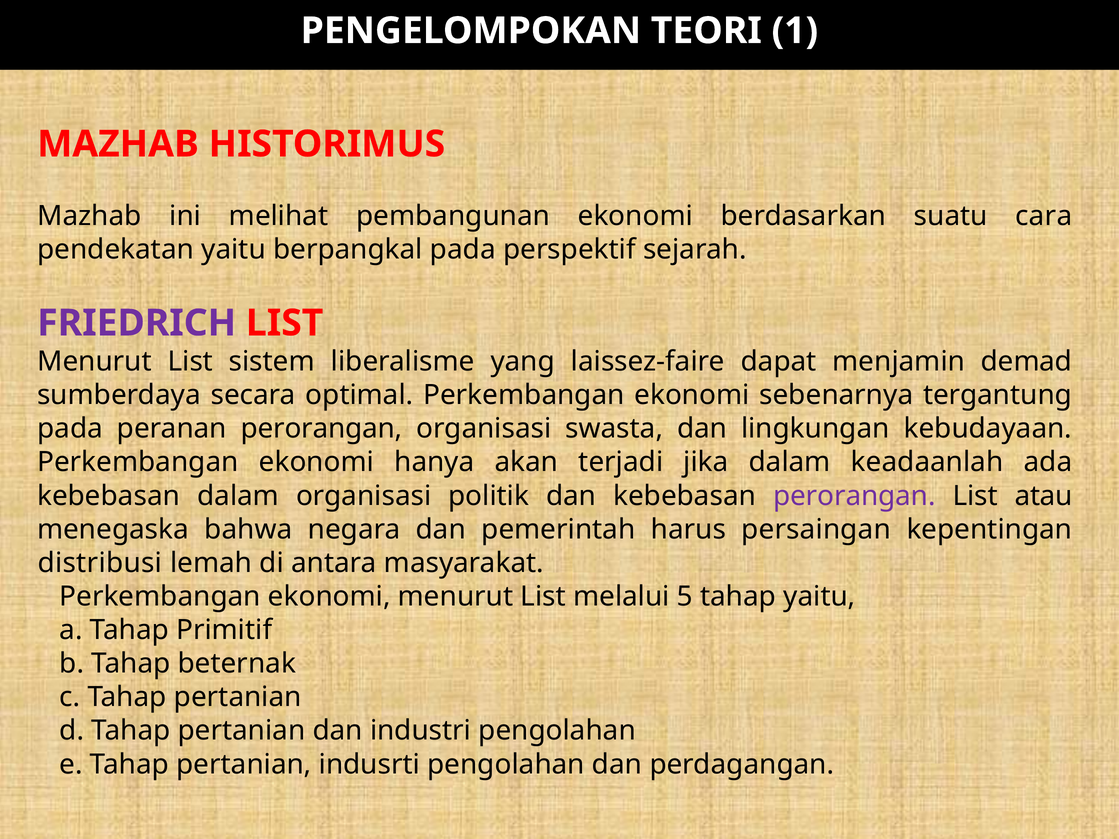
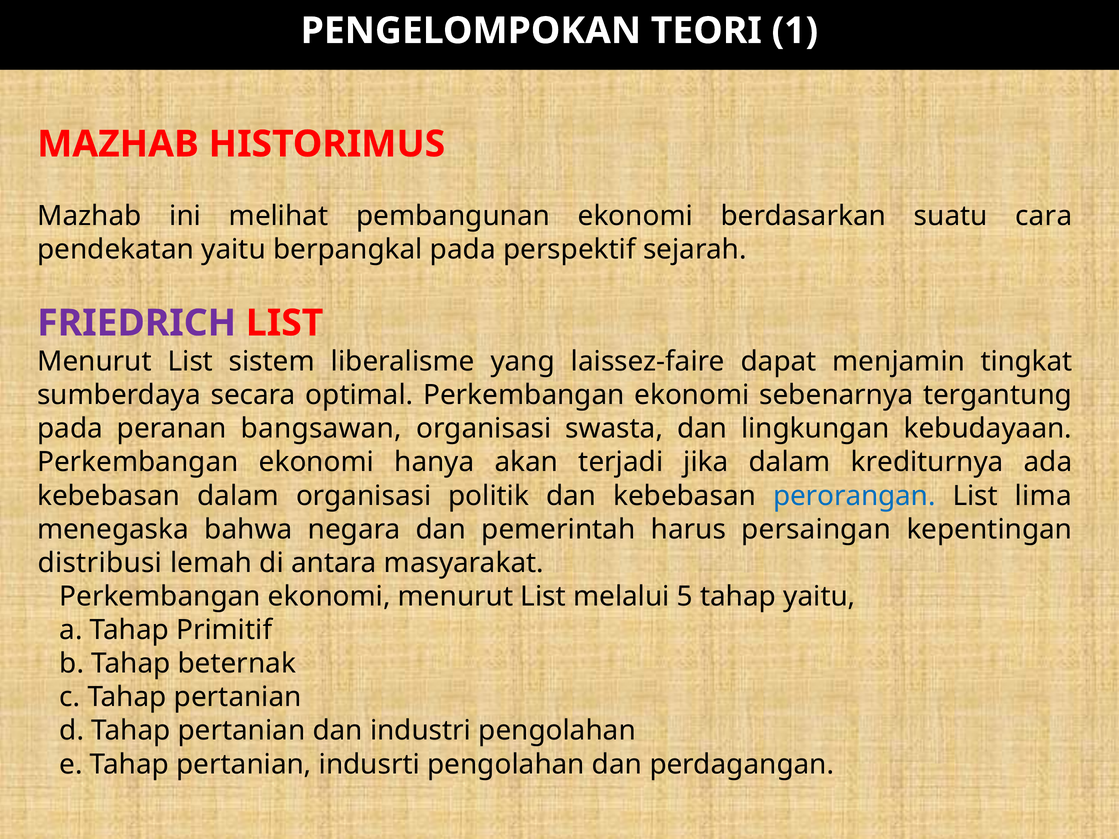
demad: demad -> tingkat
peranan perorangan: perorangan -> bangsawan
keadaanlah: keadaanlah -> krediturnya
perorangan at (854, 496) colour: purple -> blue
atau: atau -> lima
